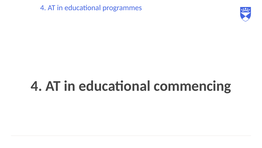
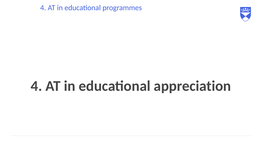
commencing: commencing -> appreciation
